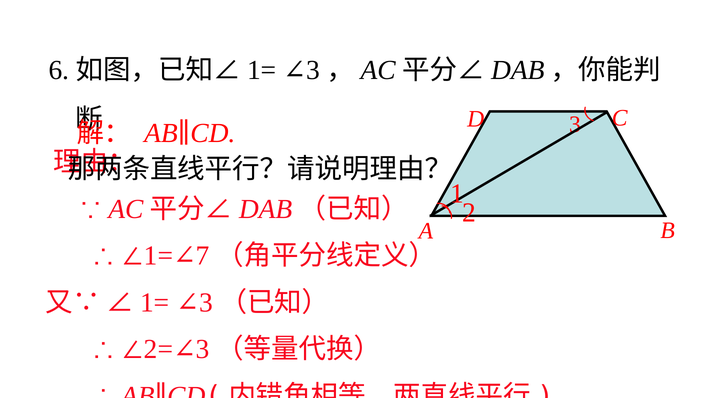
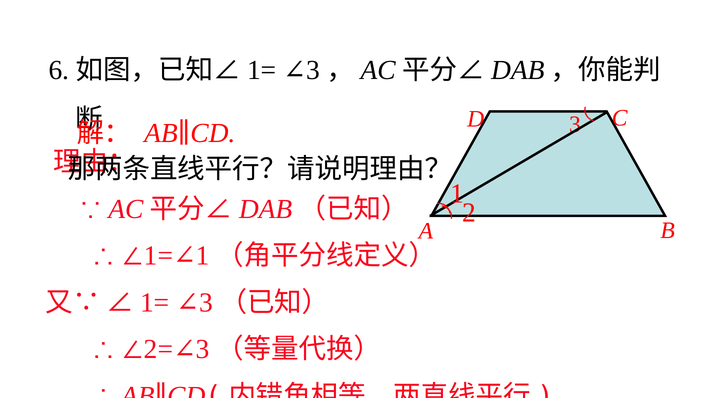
7 at (203, 256): 7 -> 1
